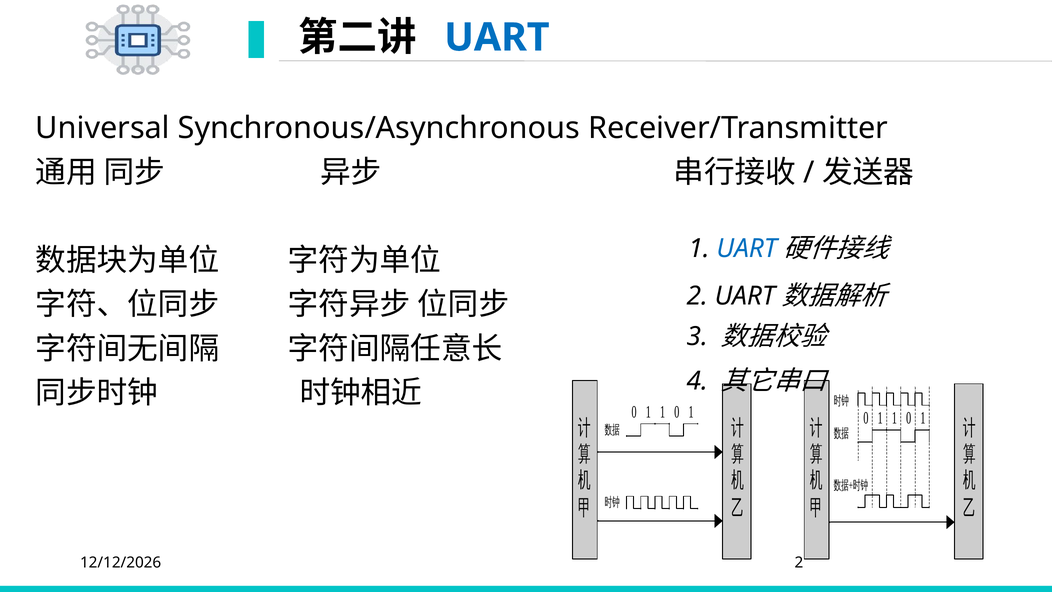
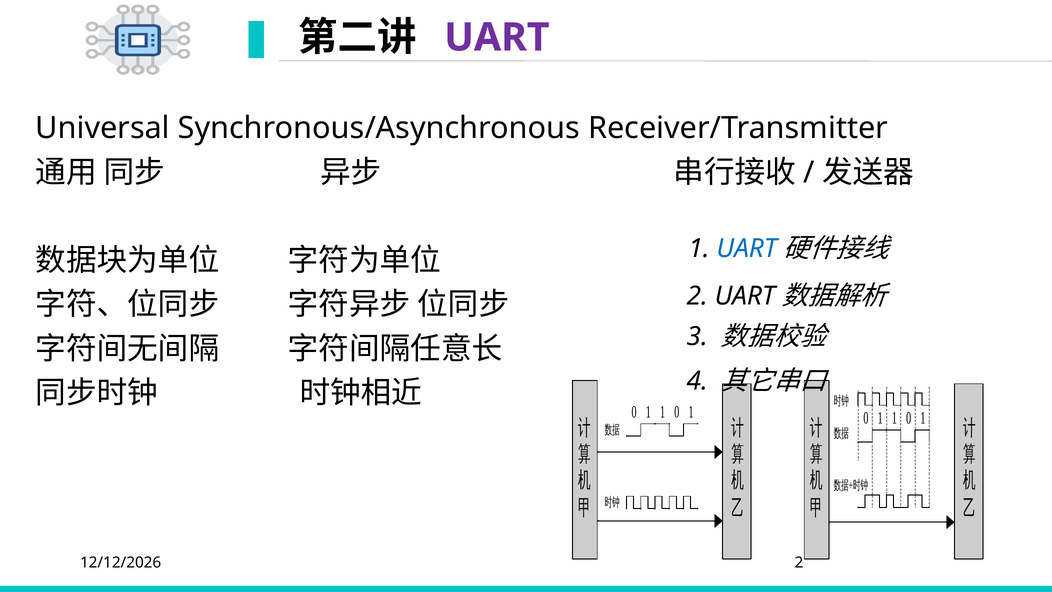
UART at (497, 37) colour: blue -> purple
